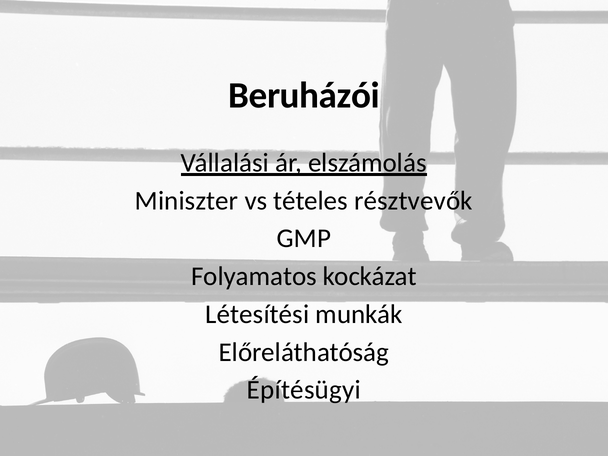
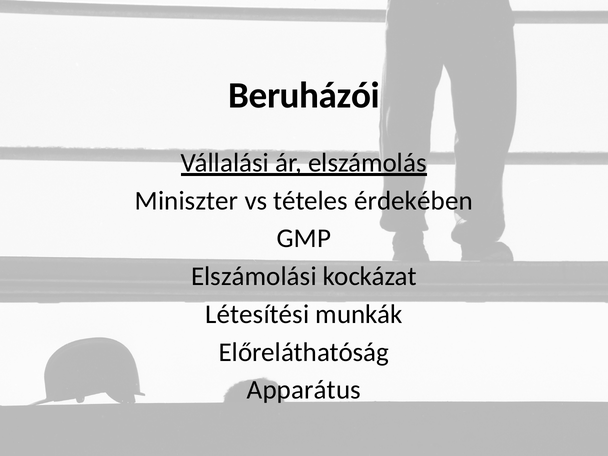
résztvevők: résztvevők -> érdekében
Folyamatos: Folyamatos -> Elszámolási
Építésügyi: Építésügyi -> Apparátus
